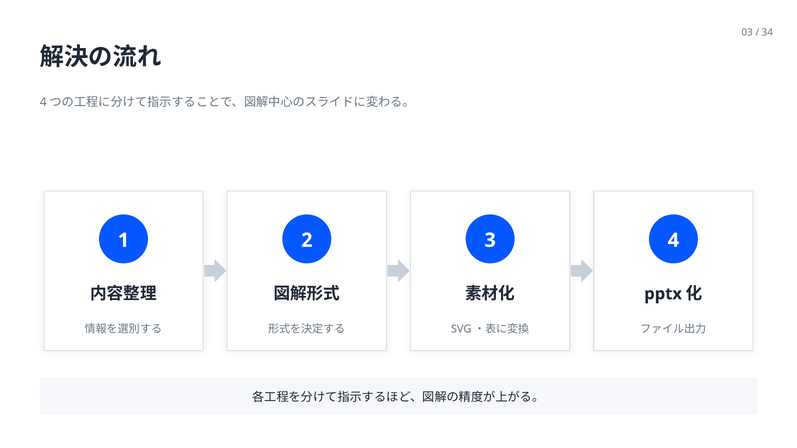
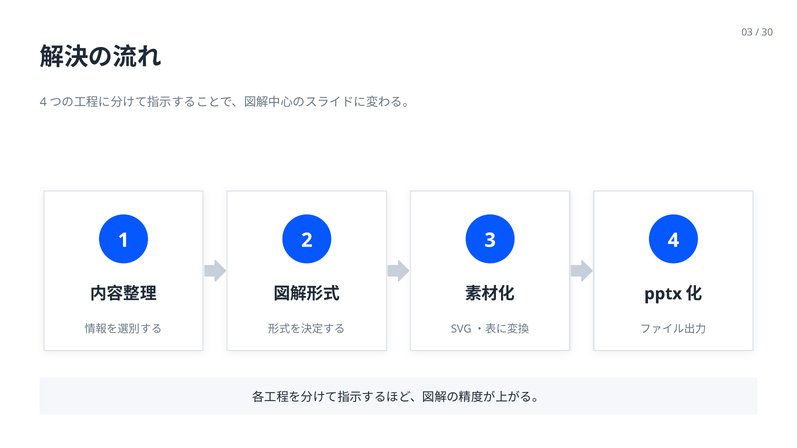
34: 34 -> 30
